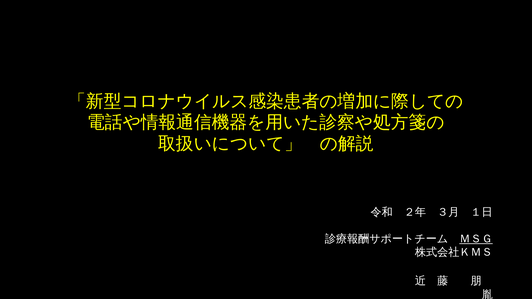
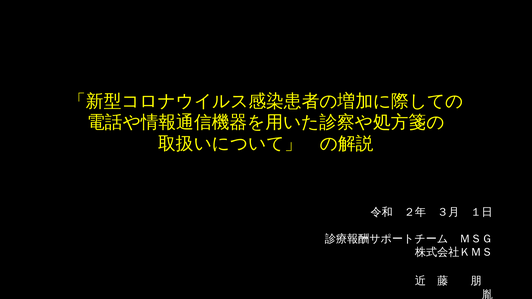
ＭＳＧ underline: present -> none
